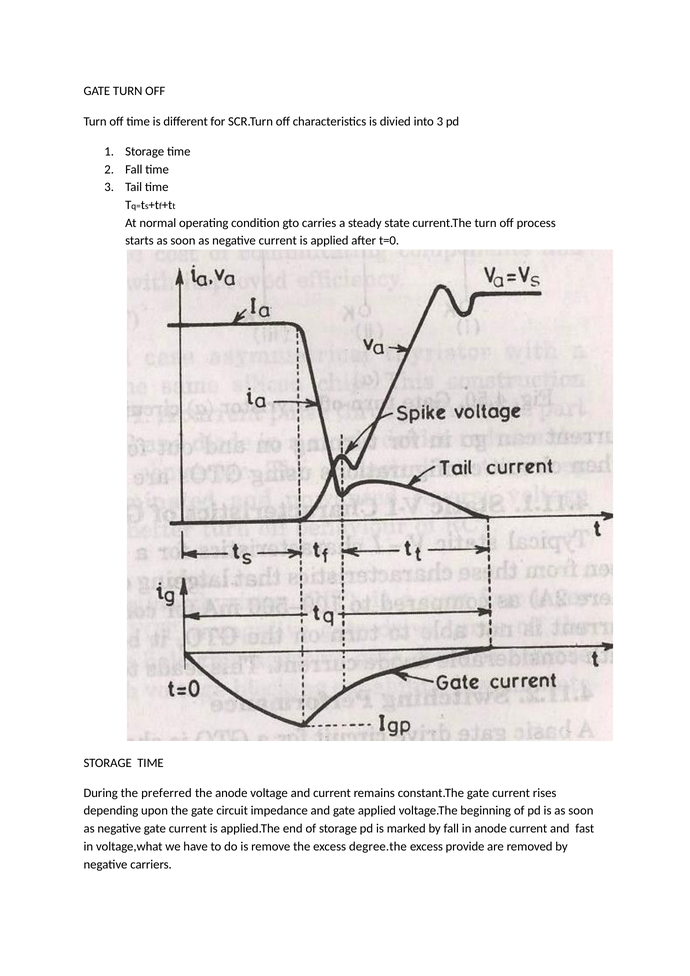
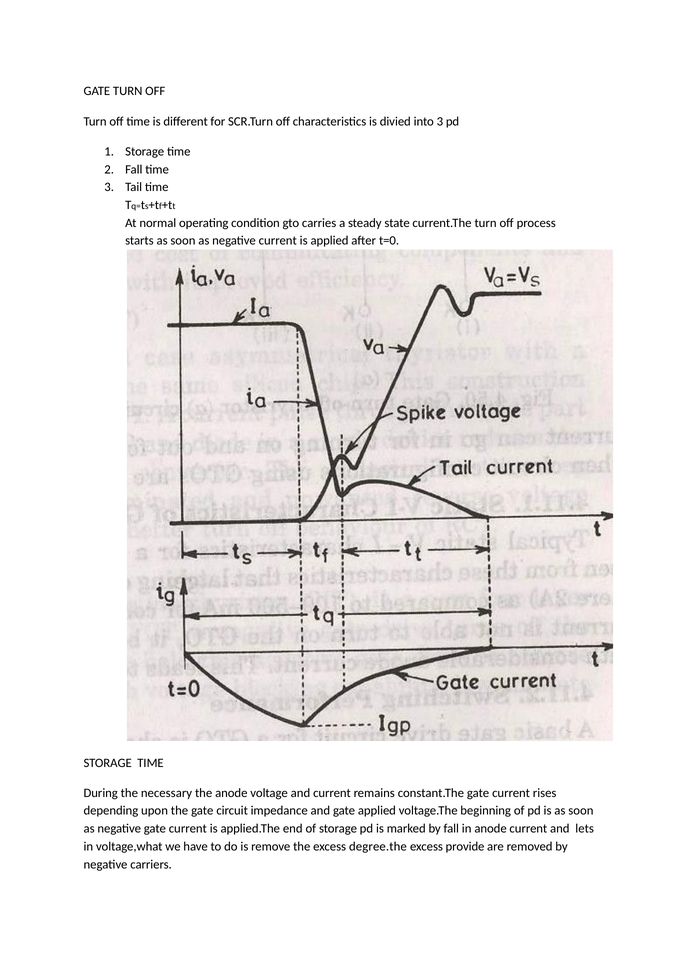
preferred: preferred -> necessary
fast: fast -> lets
